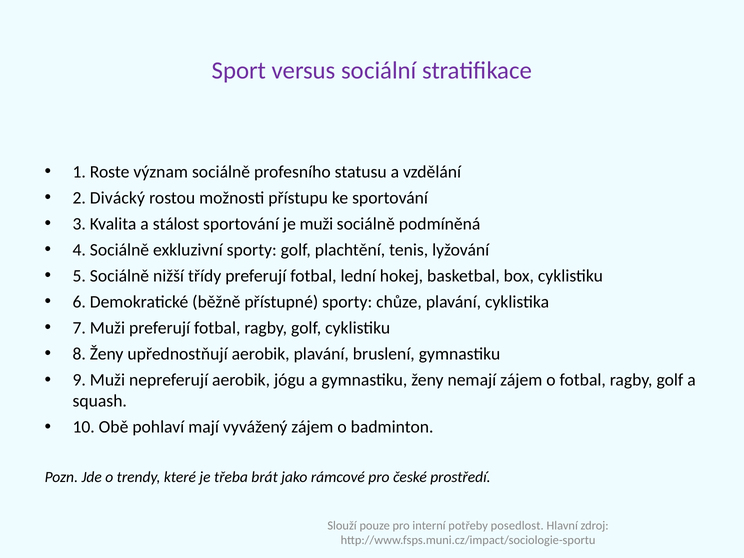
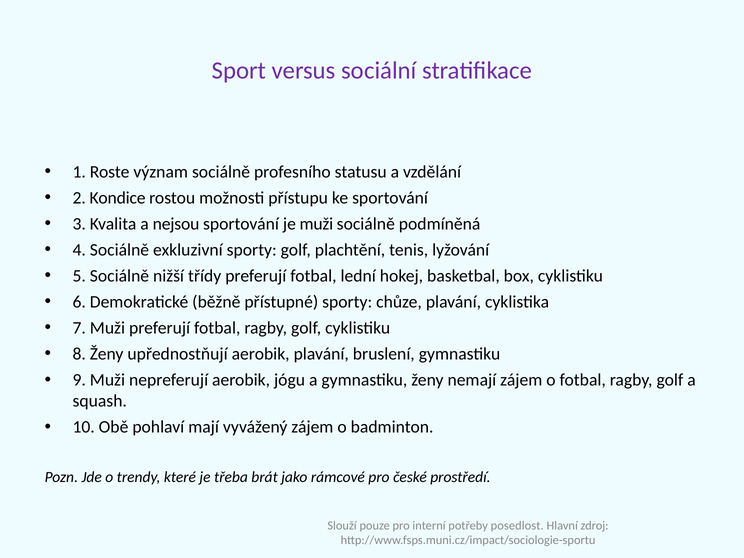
Divácký: Divácký -> Kondice
stálost: stálost -> nejsou
